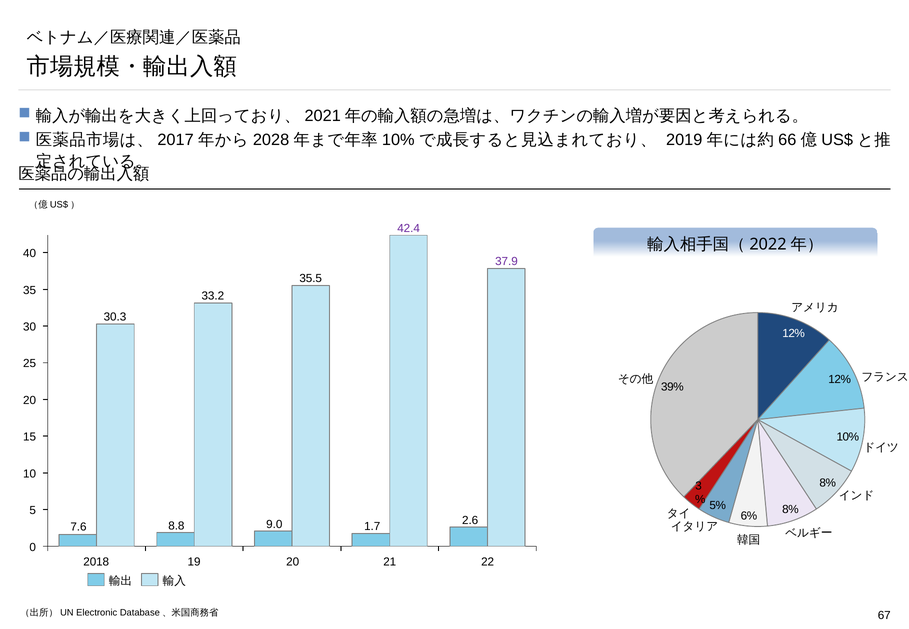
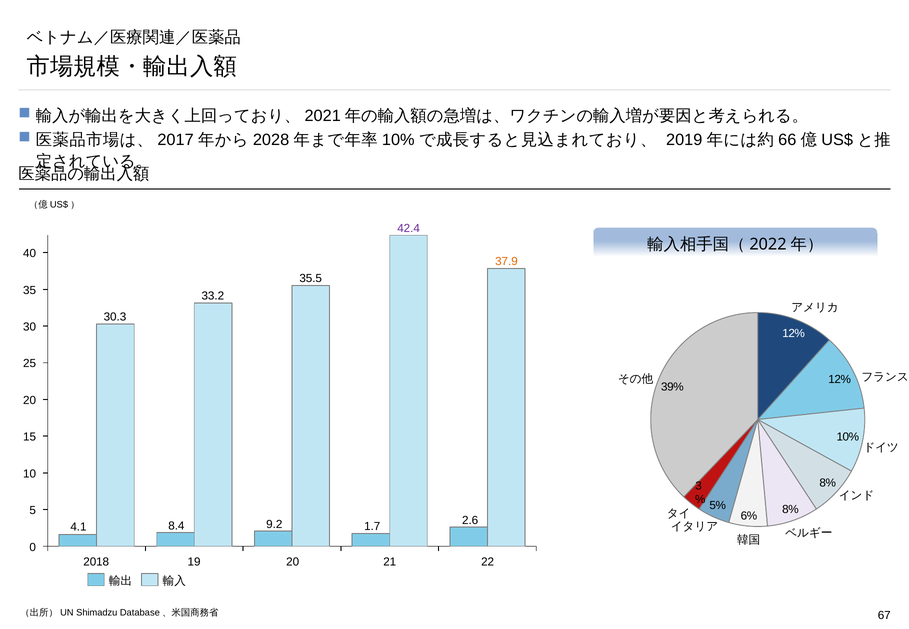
37.9 colour: purple -> orange
9.0: 9.0 -> 9.2
8.8: 8.8 -> 8.4
7.6: 7.6 -> 4.1
Electronic: Electronic -> Shimadzu
